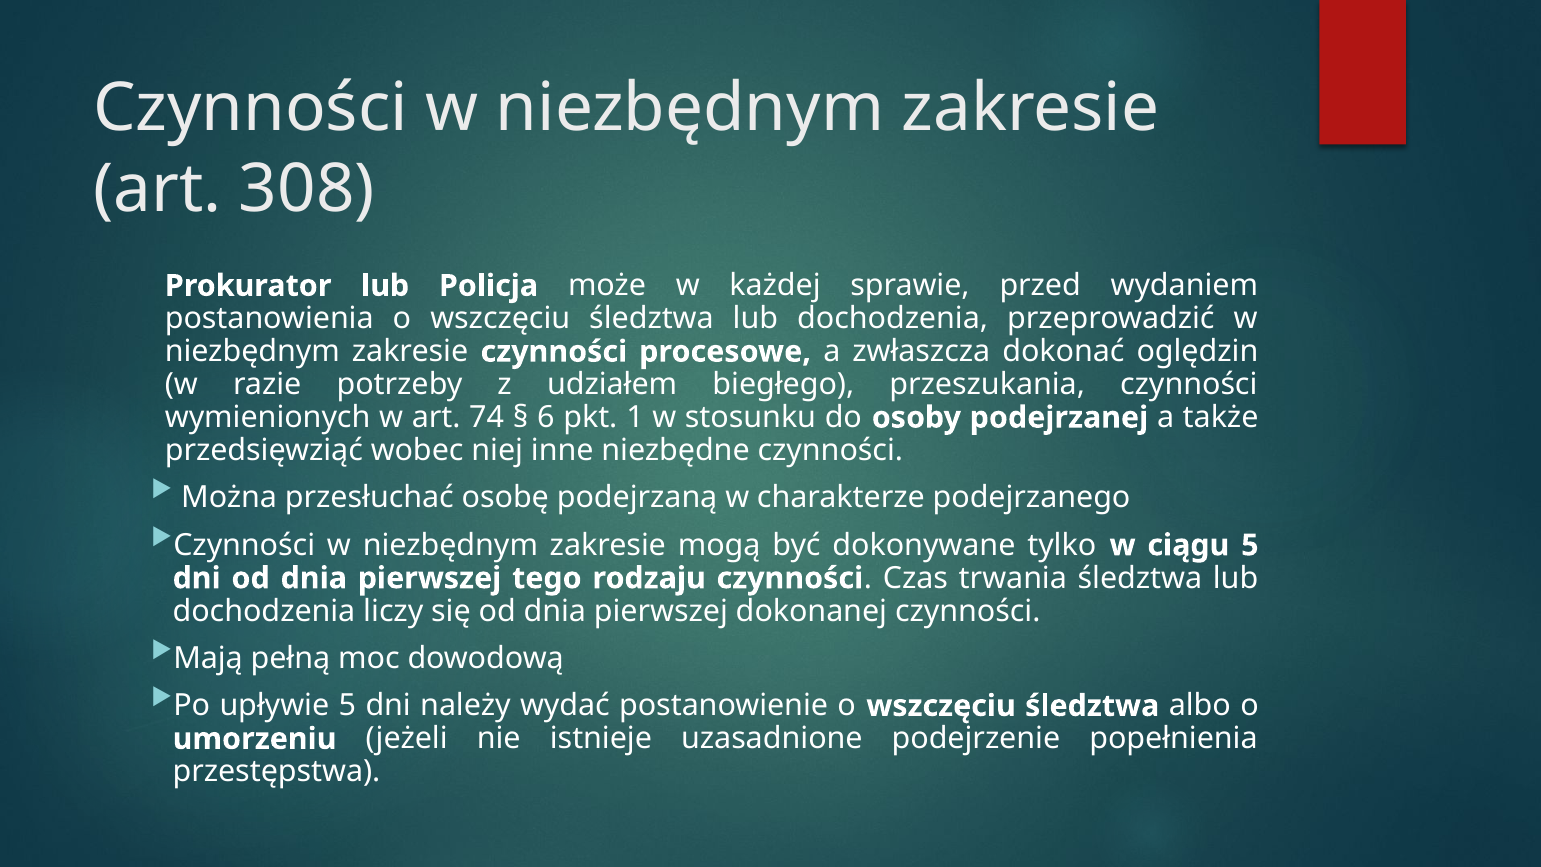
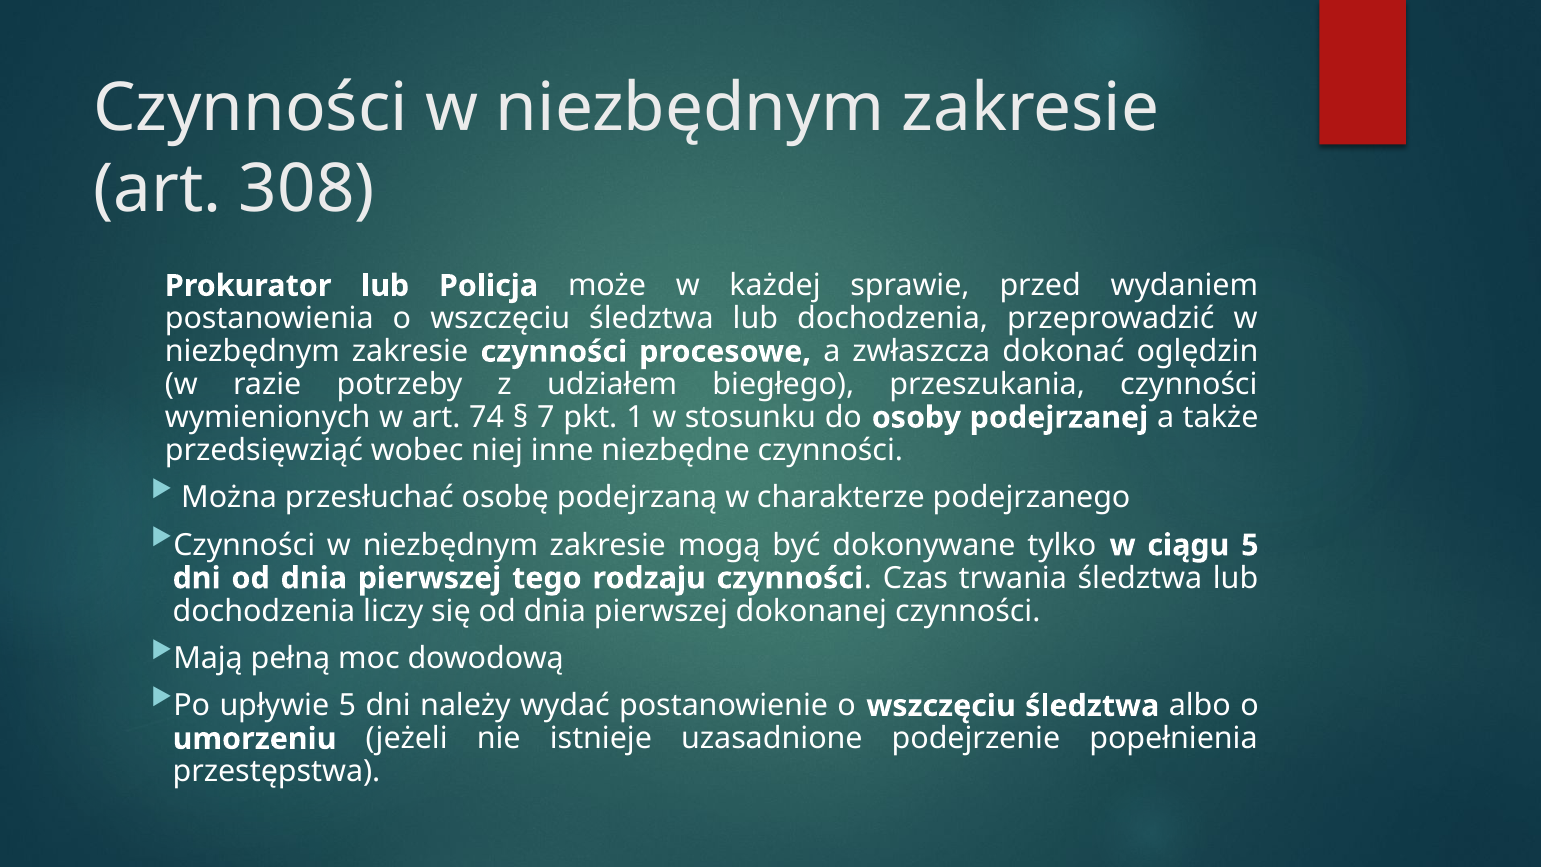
6: 6 -> 7
